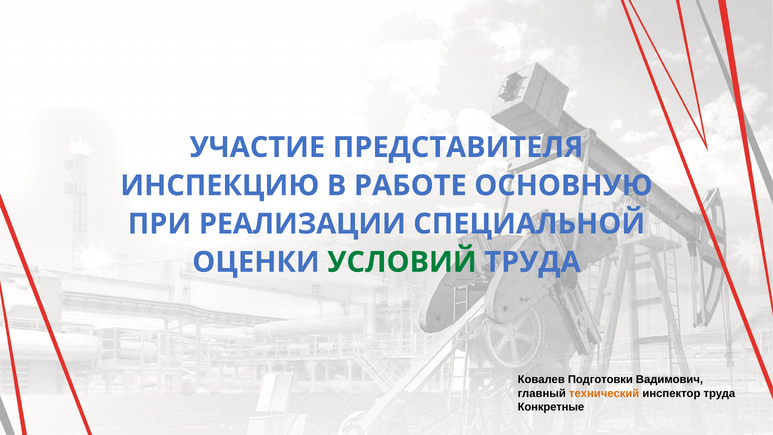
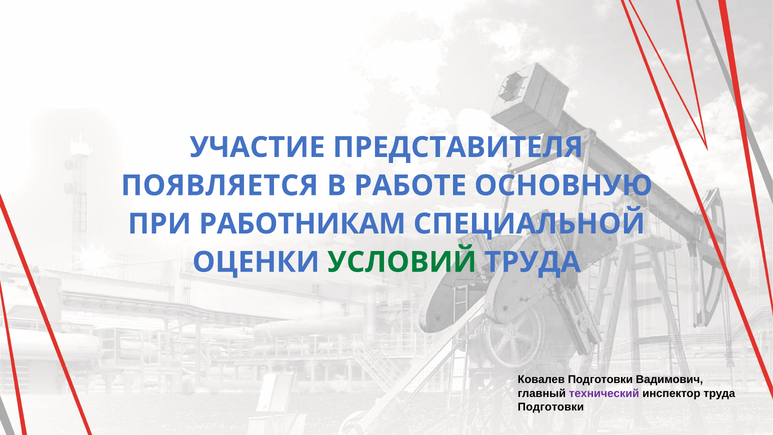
ИНСПЕКЦИЮ: ИНСПЕКЦИЮ -> ПОЯВЛЯЕТСЯ
РЕАЛИЗАЦИИ: РЕАЛИЗАЦИИ -> РАБОТНИКАМ
технический colour: orange -> purple
Конкретные at (551, 407): Конкретные -> Подготовки
